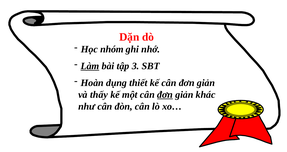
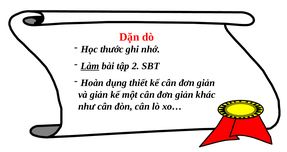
nhóm: nhóm -> thước
3: 3 -> 2
và thấy: thấy -> giản
đơn at (165, 95) underline: present -> none
